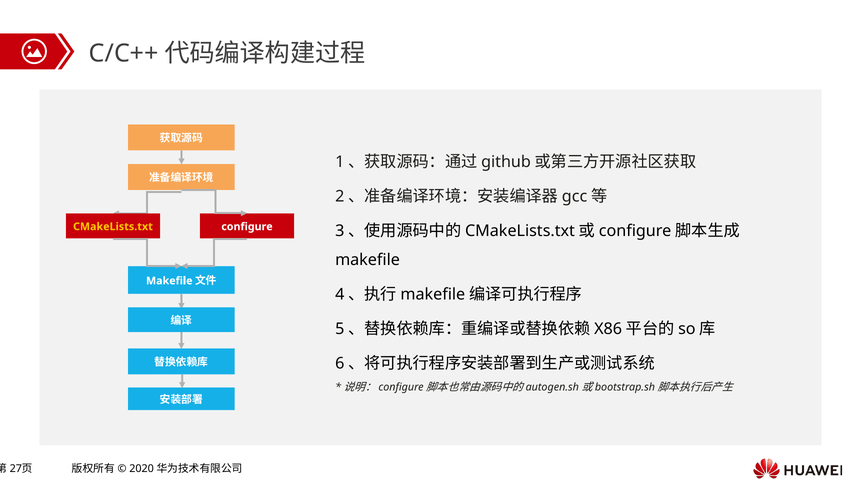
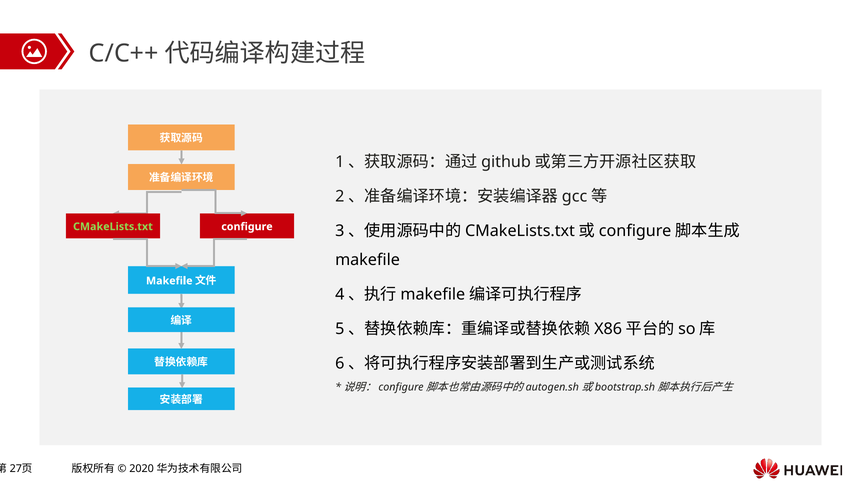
CMakeLists.txt colour: yellow -> light green
